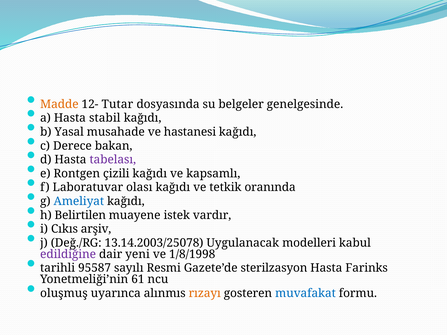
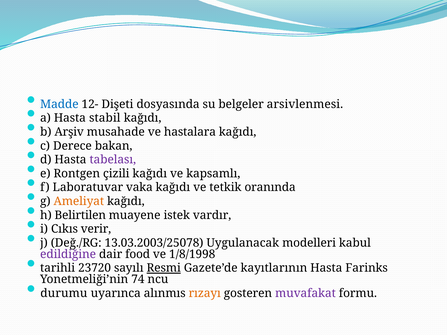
Madde colour: orange -> blue
Tutar: Tutar -> Dişeti
genelgesinde: genelgesinde -> arsivlenmesi
Yasal: Yasal -> Arşiv
hastanesi: hastanesi -> hastalara
olası: olası -> vaka
Ameliyat colour: blue -> orange
arşiv: arşiv -> verir
13.14.2003/25078: 13.14.2003/25078 -> 13.03.2003/25078
yeni: yeni -> food
95587: 95587 -> 23720
Resmi underline: none -> present
sterilzasyon: sterilzasyon -> kayıtlarının
61: 61 -> 74
oluşmuş: oluşmuş -> durumu
muvafakat colour: blue -> purple
